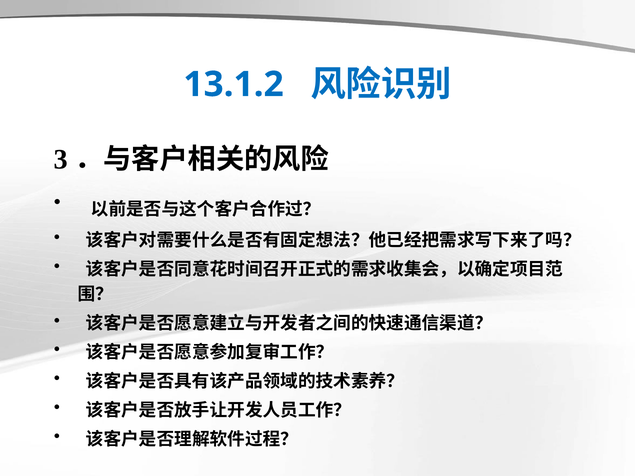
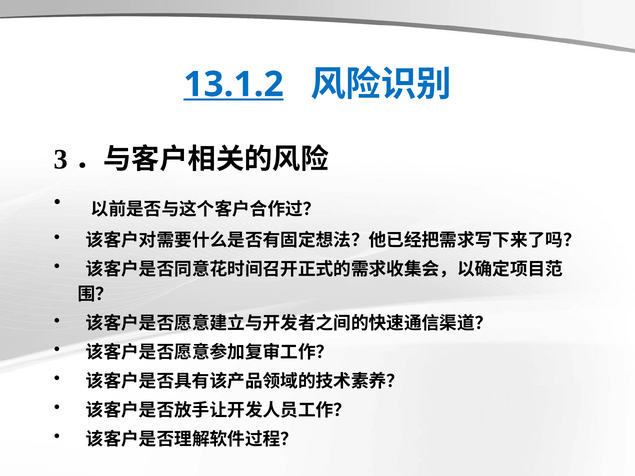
13.1.2 underline: none -> present
